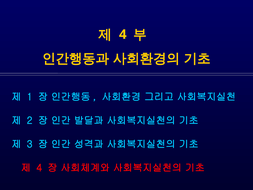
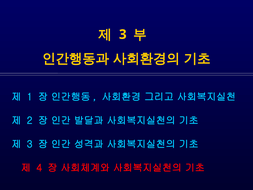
4 at (123, 34): 4 -> 3
